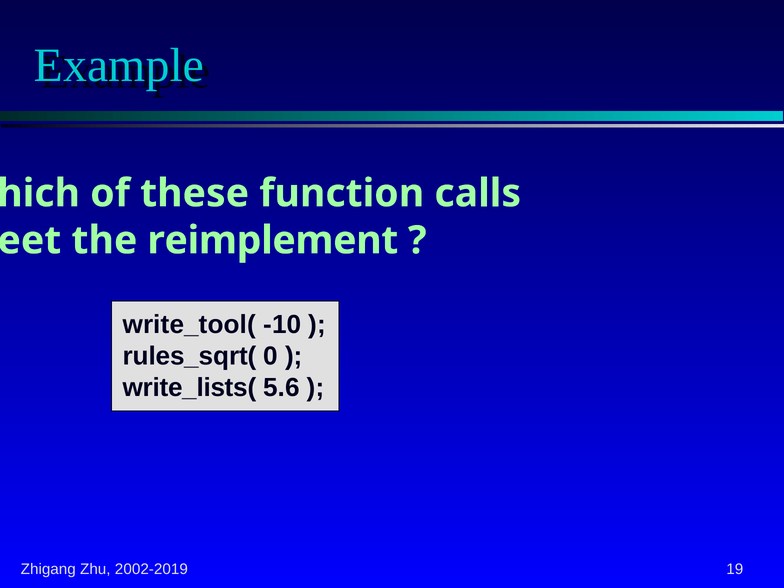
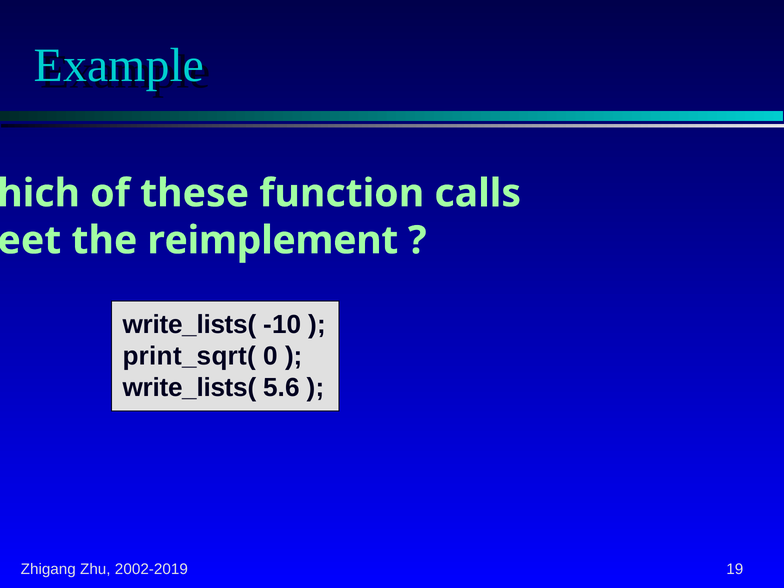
write_tool( at (189, 325): write_tool( -> write_lists(
rules_sqrt(: rules_sqrt( -> print_sqrt(
